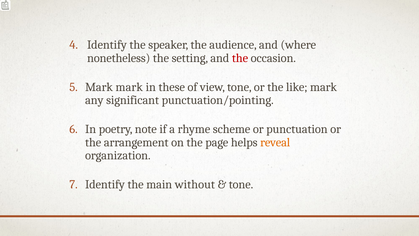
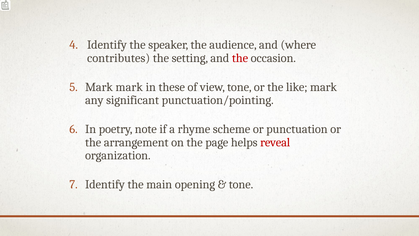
nonetheless: nonetheless -> contributes
reveal colour: orange -> red
without: without -> opening
